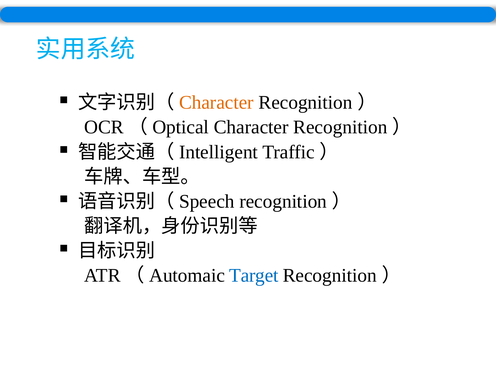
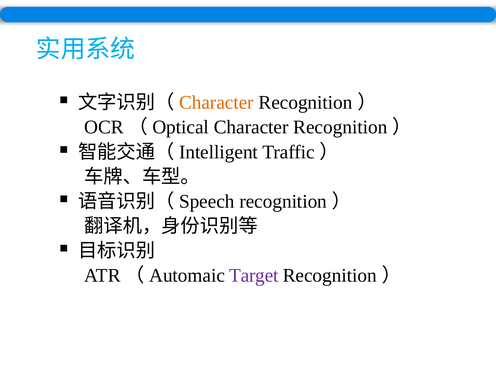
Target colour: blue -> purple
